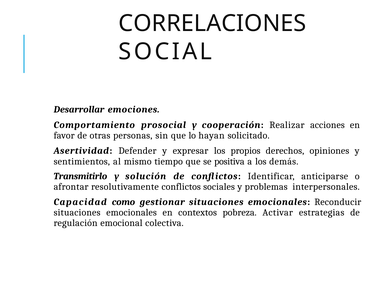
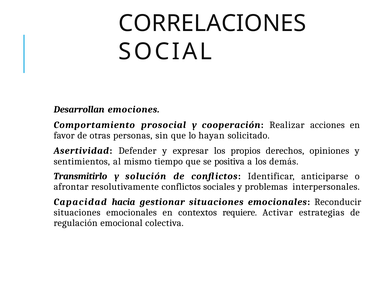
Desarrollar: Desarrollar -> Desarrollan
como: como -> hacia
pobreza: pobreza -> requiere
